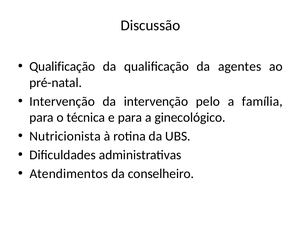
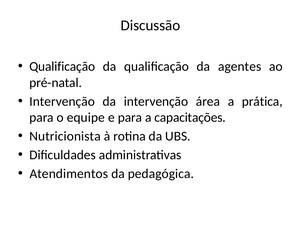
pelo: pelo -> área
família: família -> prática
técnica: técnica -> equipe
ginecológico: ginecológico -> capacitações
conselheiro: conselheiro -> pedagógica
